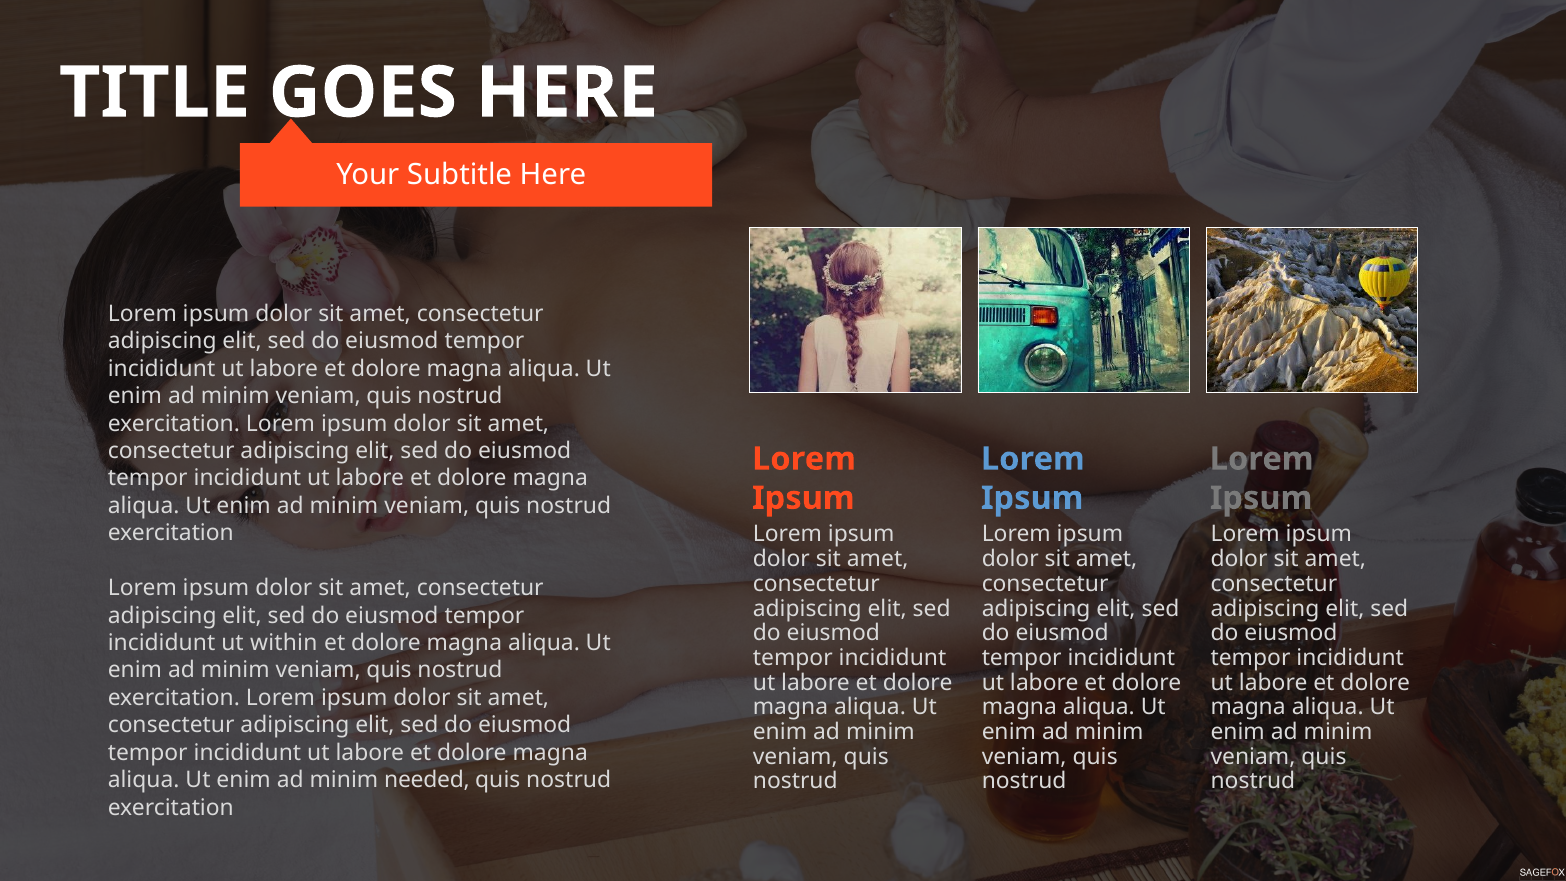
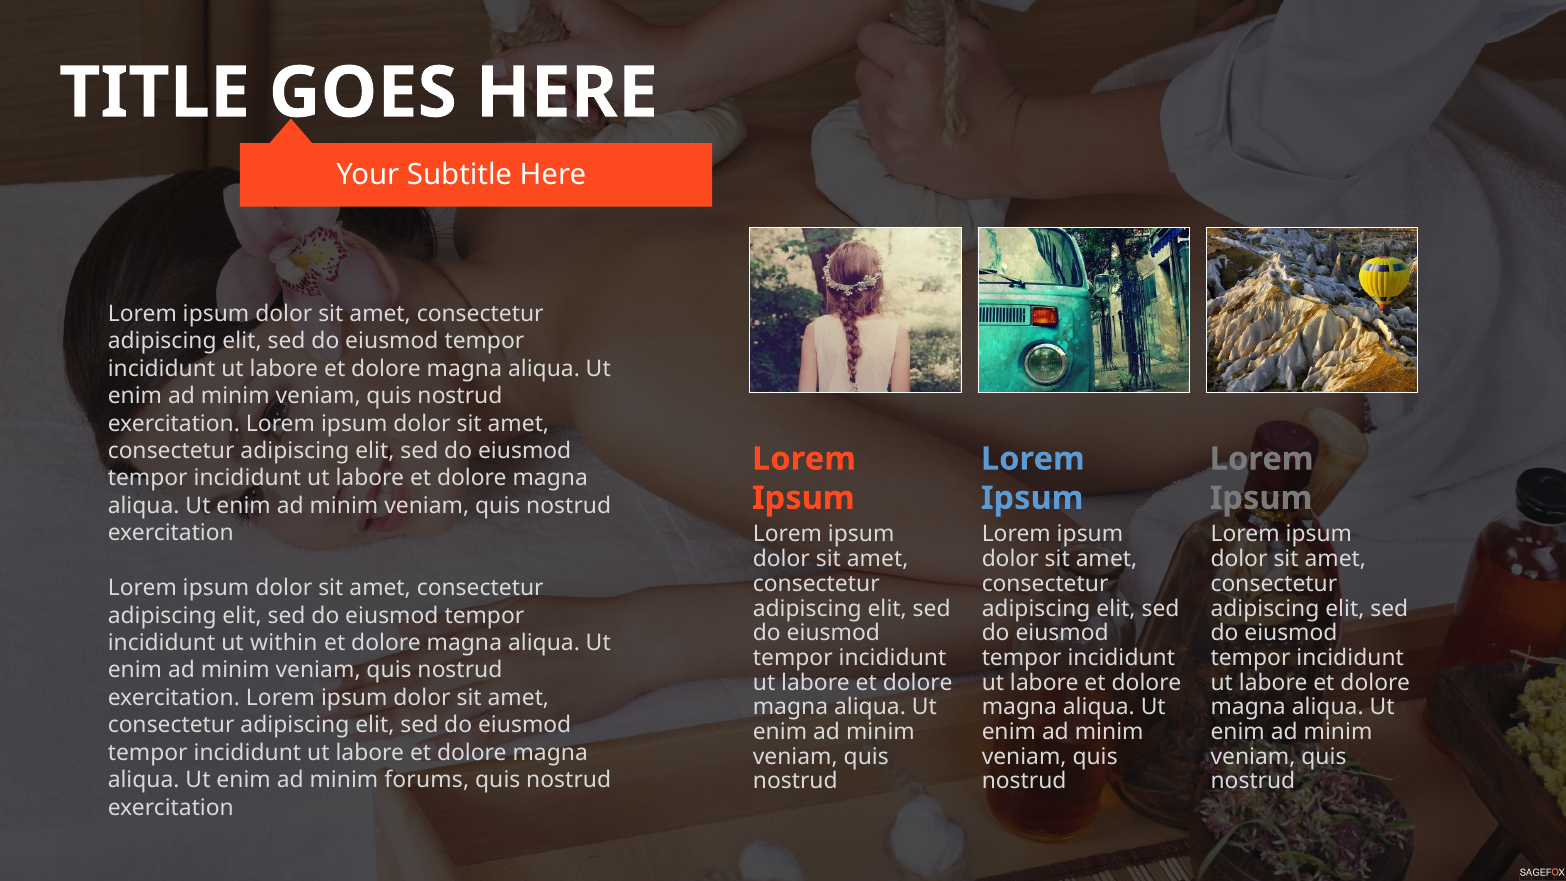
needed: needed -> forums
